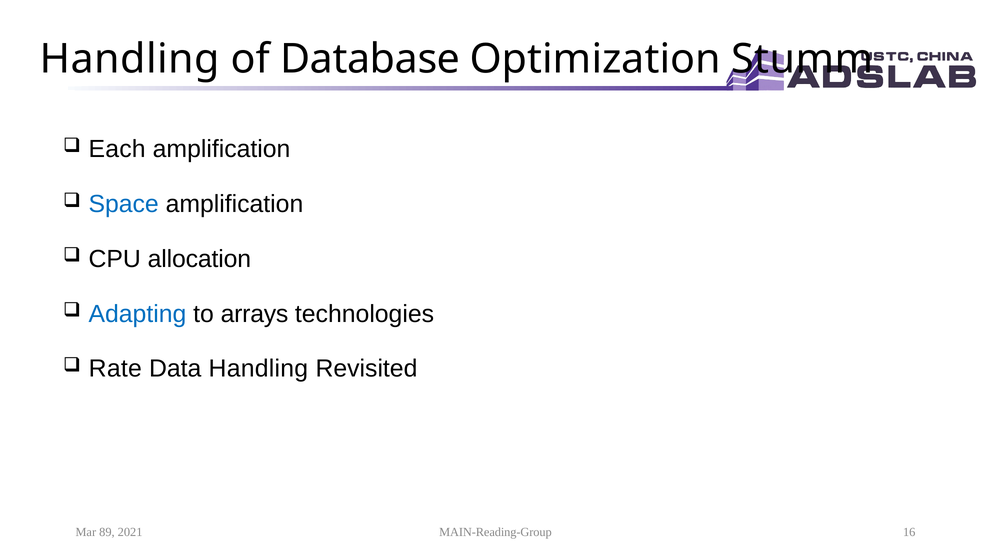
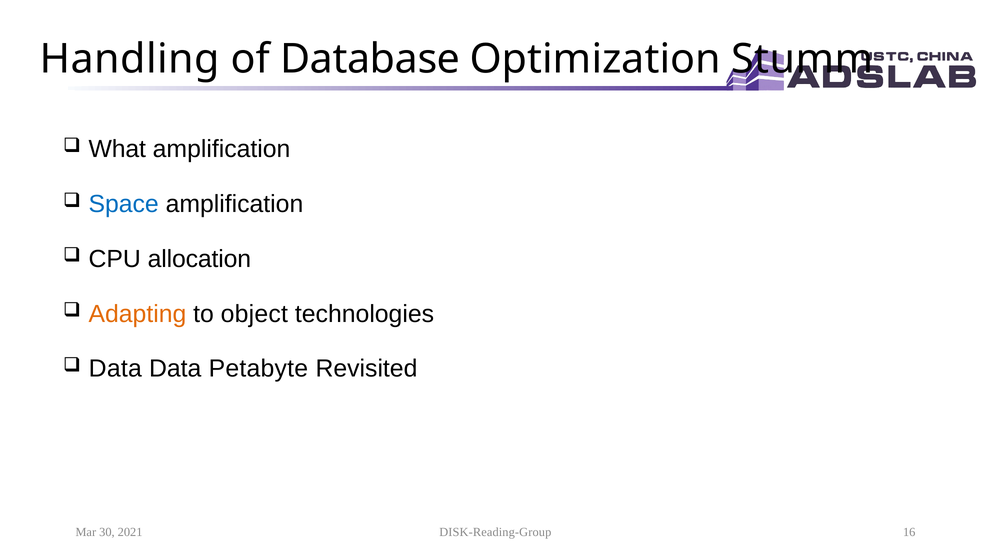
Each: Each -> What
Adapting colour: blue -> orange
arrays: arrays -> object
Rate at (115, 369): Rate -> Data
Data Handling: Handling -> Petabyte
89: 89 -> 30
MAIN-Reading-Group: MAIN-Reading-Group -> DISK-Reading-Group
